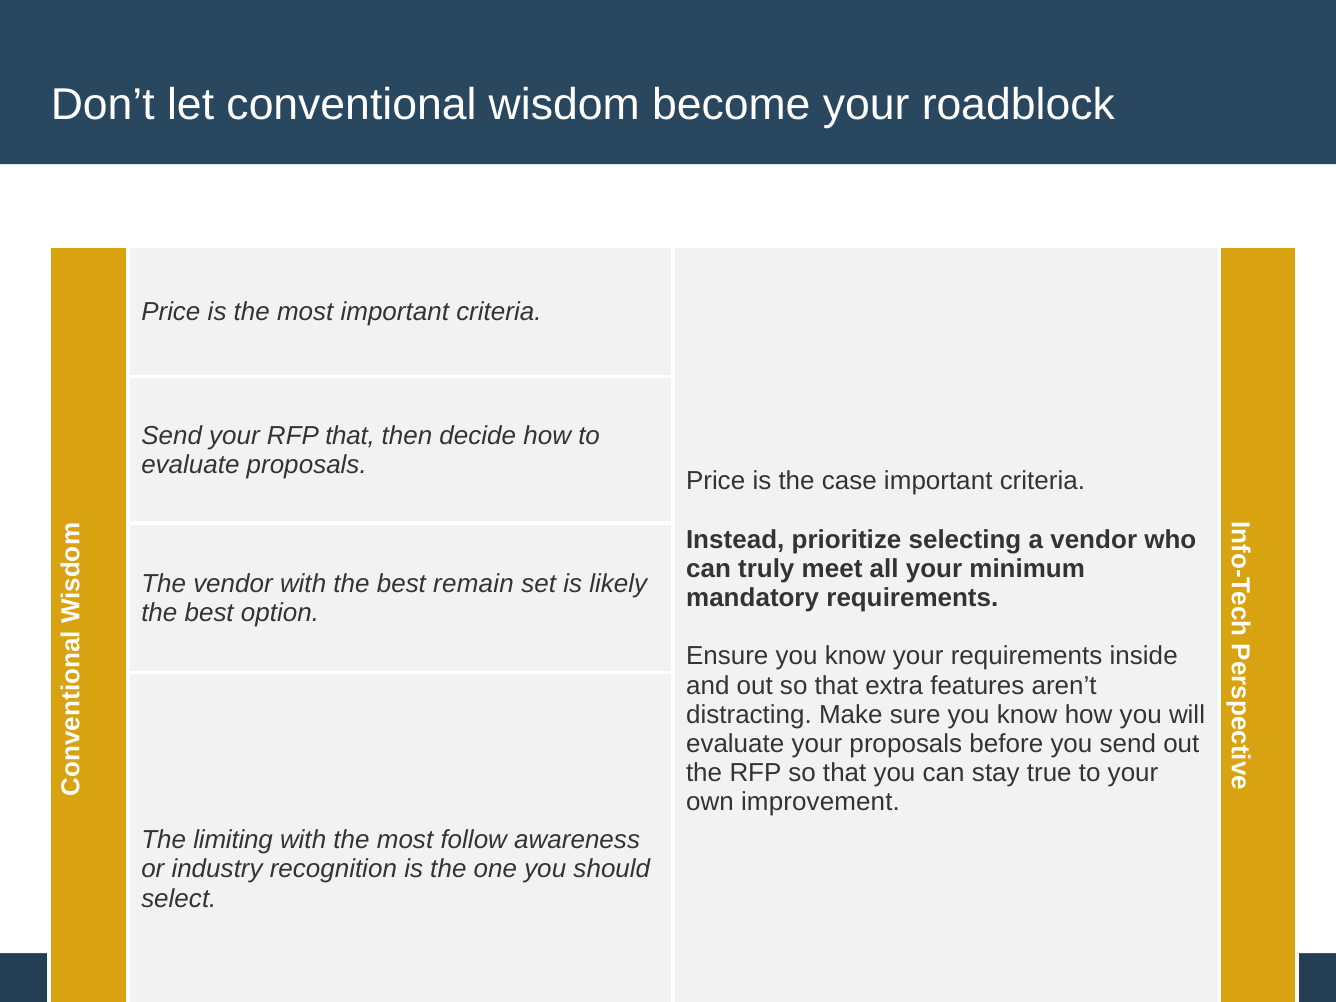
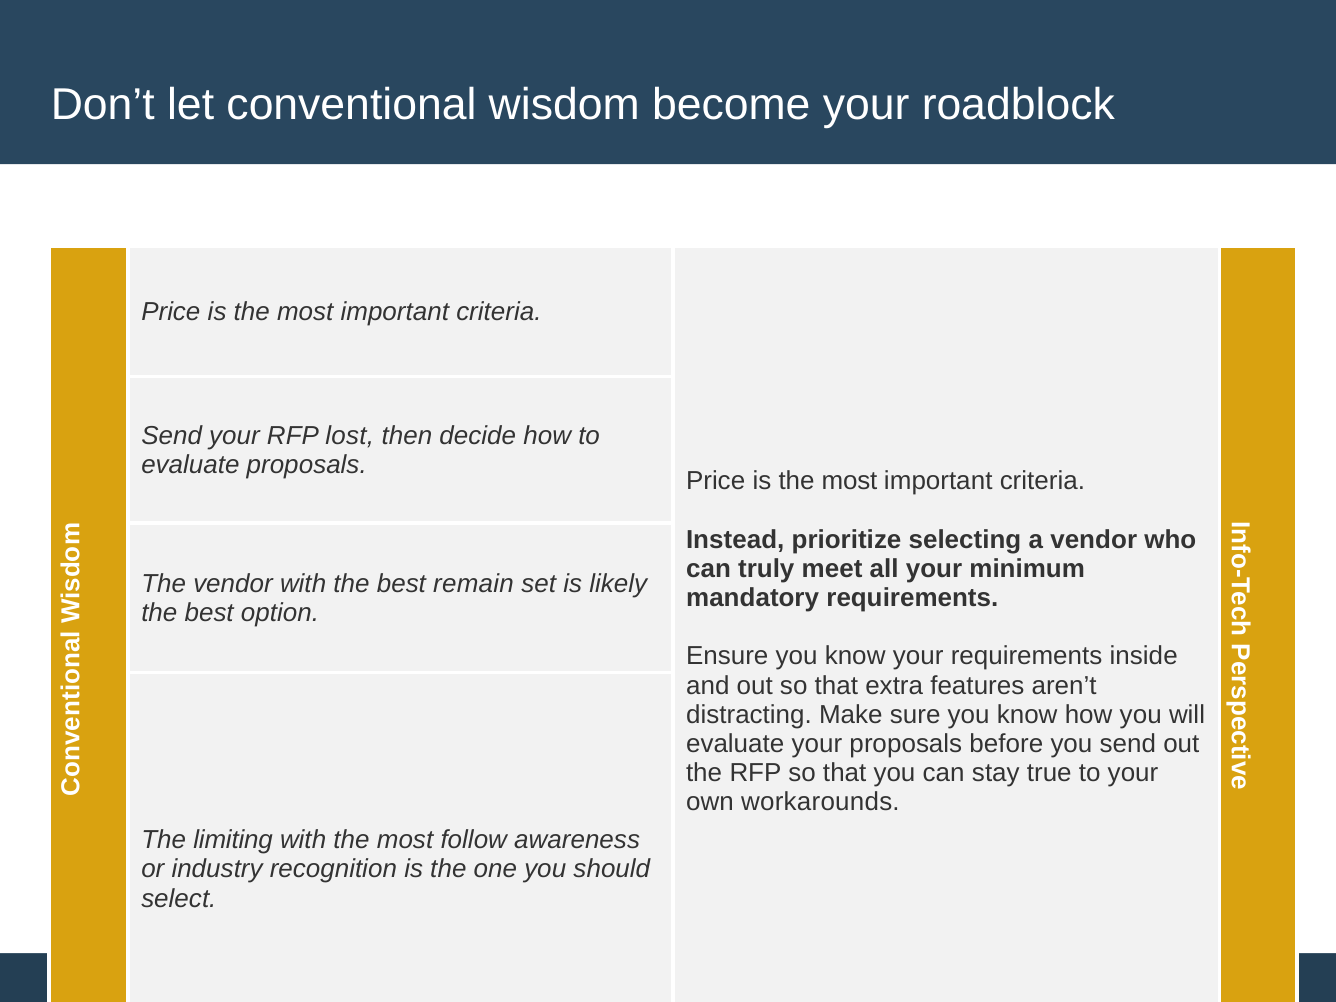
RFP that: that -> lost
case at (849, 481): case -> most
improvement: improvement -> workarounds
